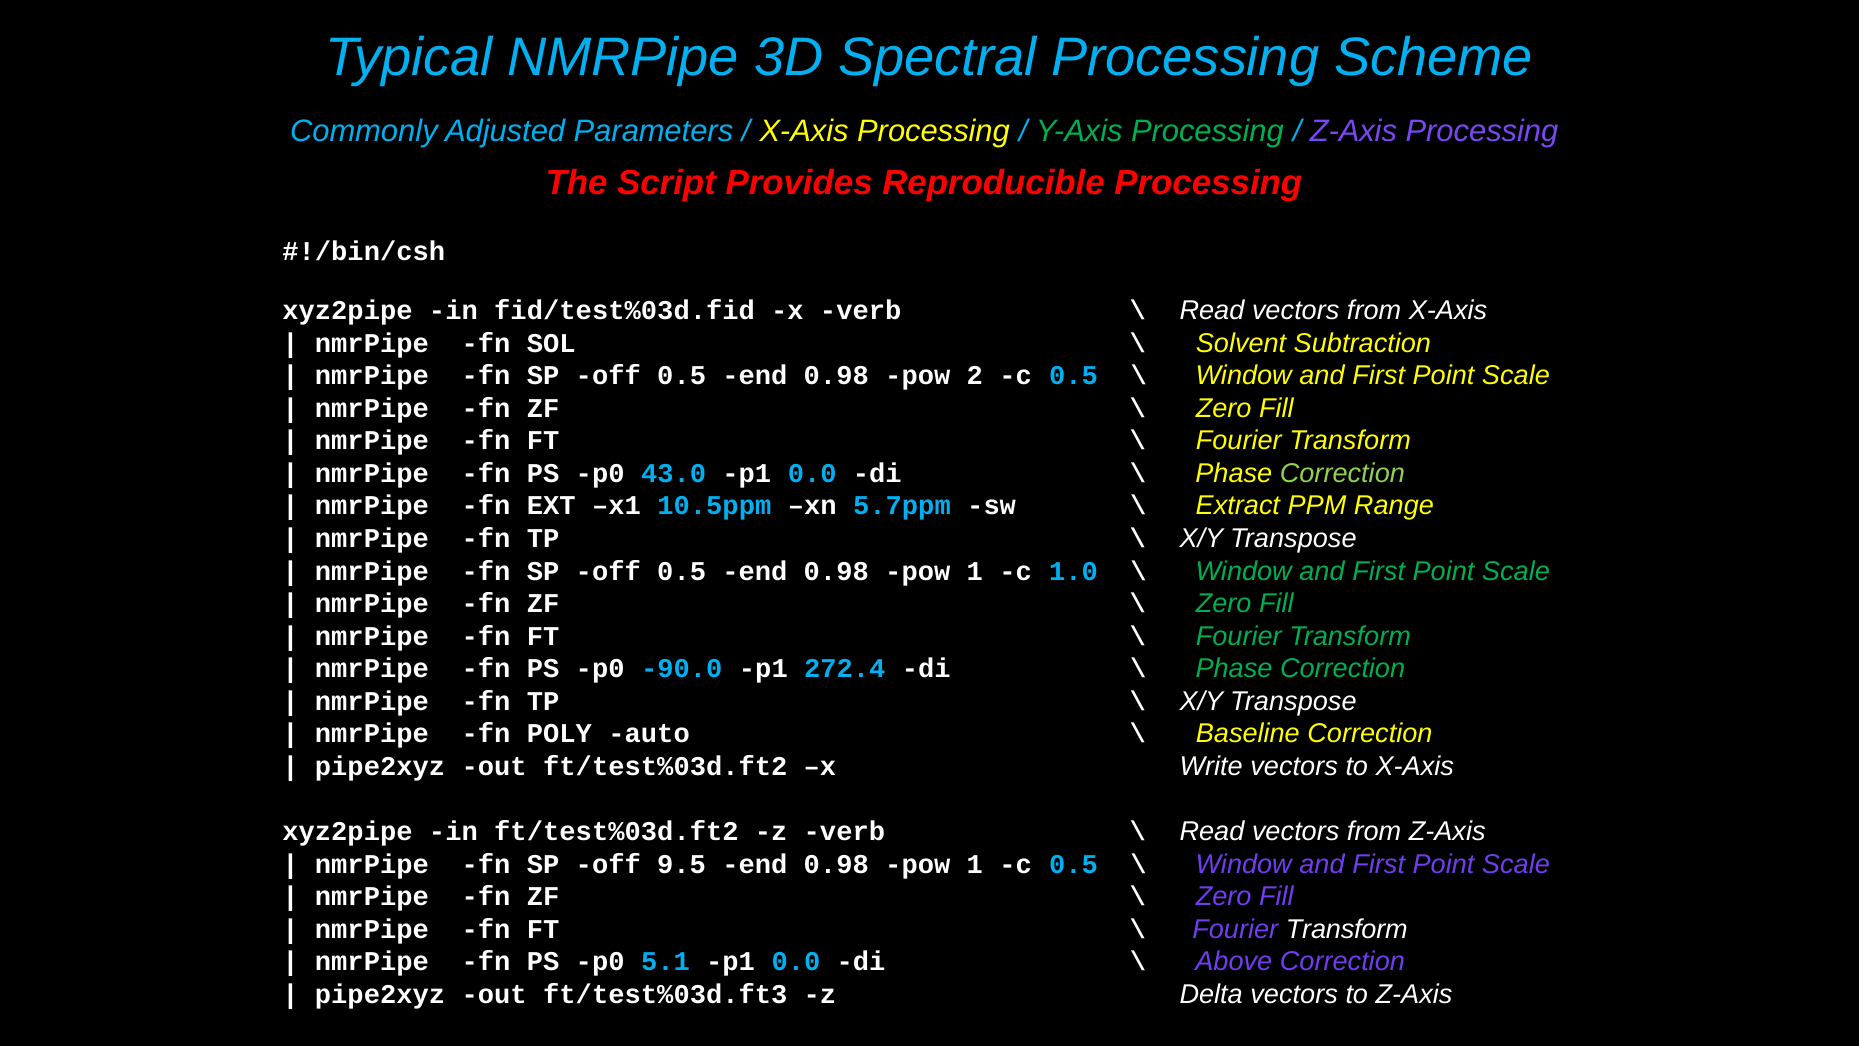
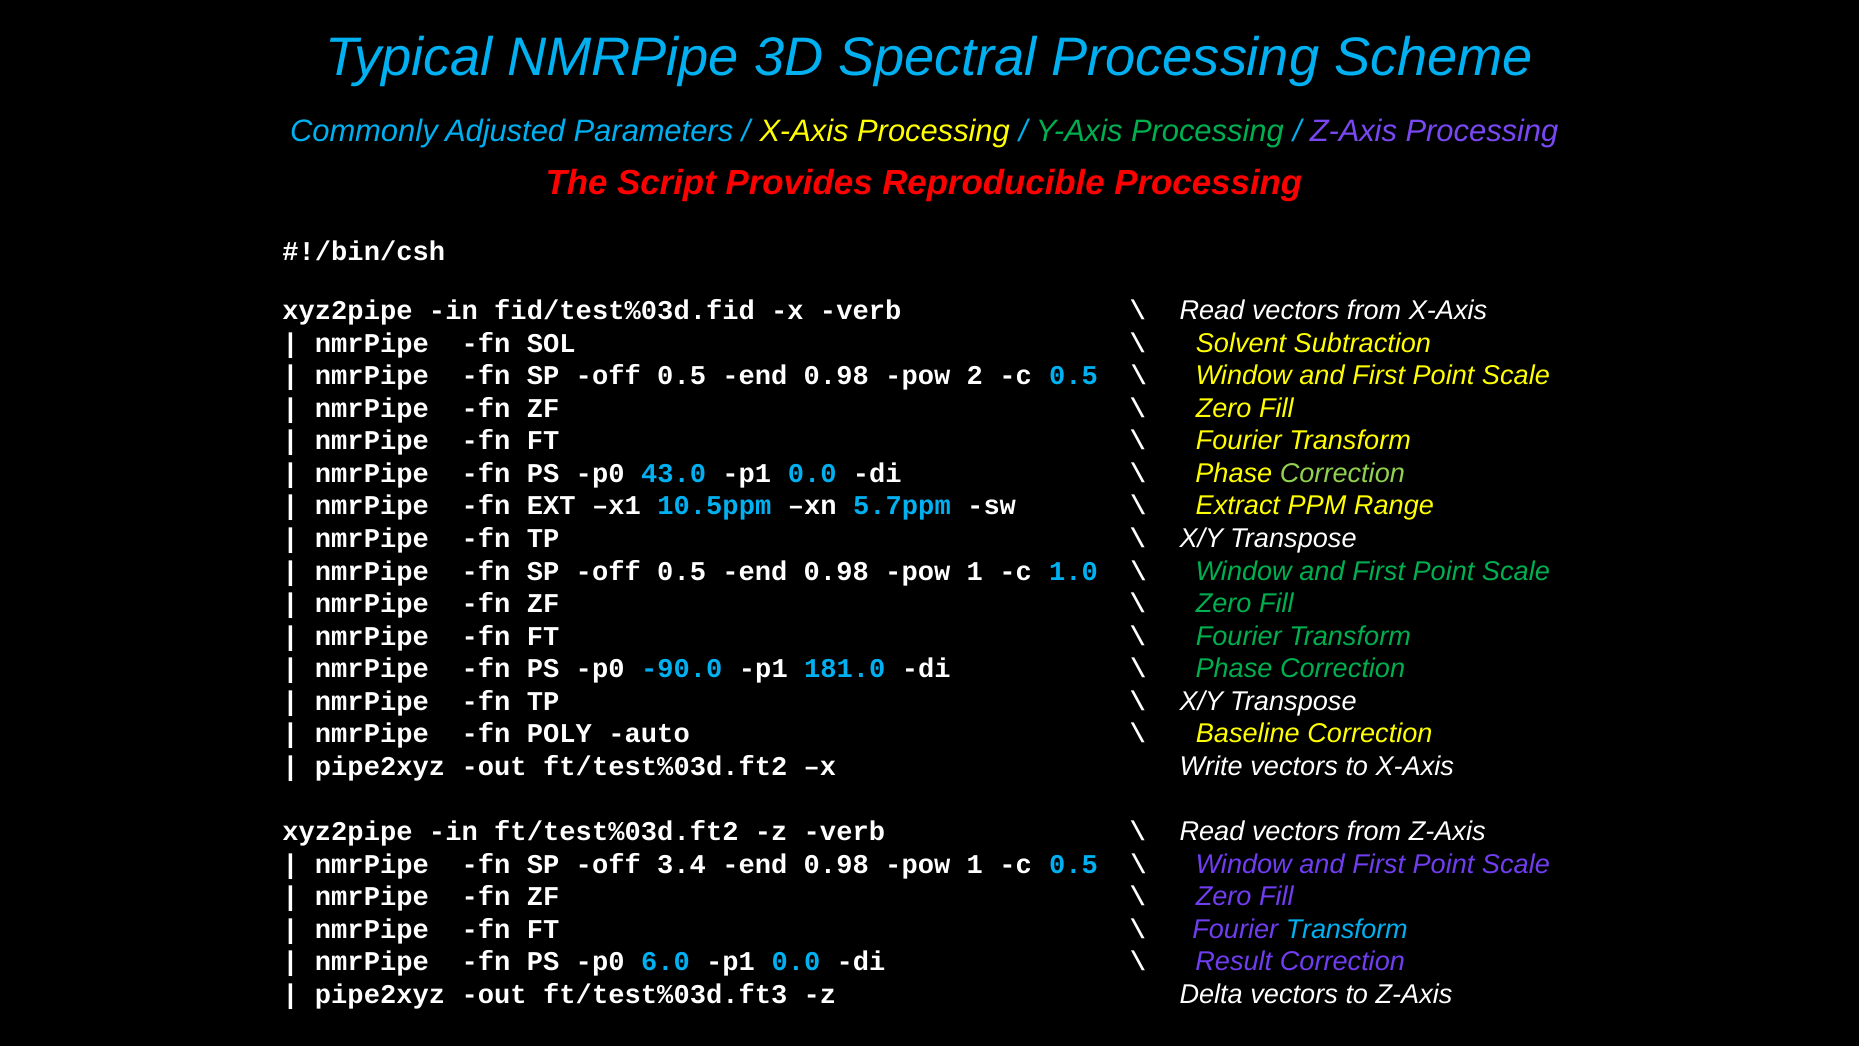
272.4: 272.4 -> 181.0
9.5: 9.5 -> 3.4
Transform at (1347, 929) colour: white -> light blue
5.1: 5.1 -> 6.0
Above: Above -> Result
